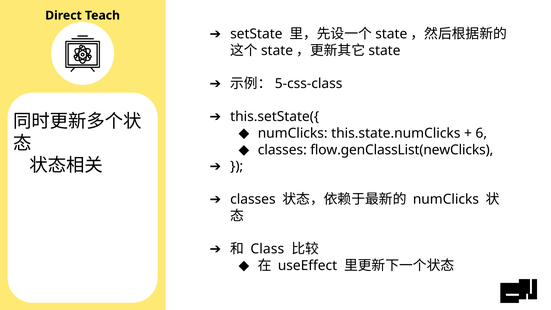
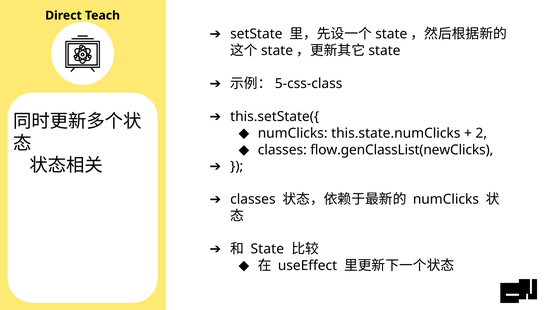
6: 6 -> 2
Class: Class -> State
